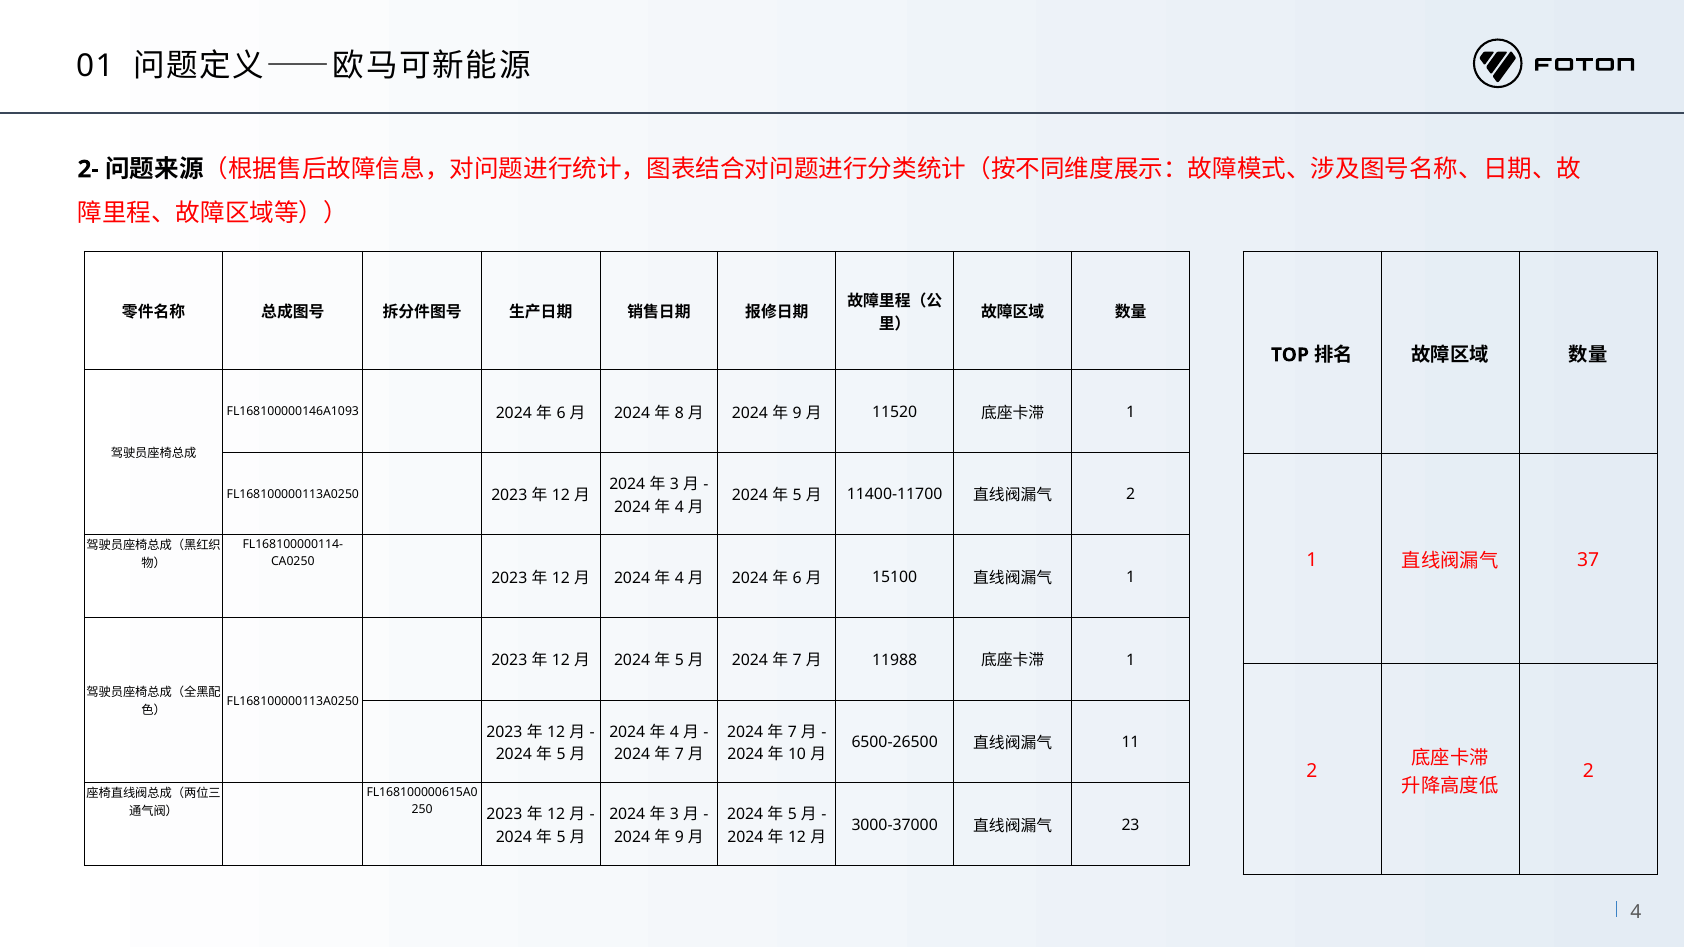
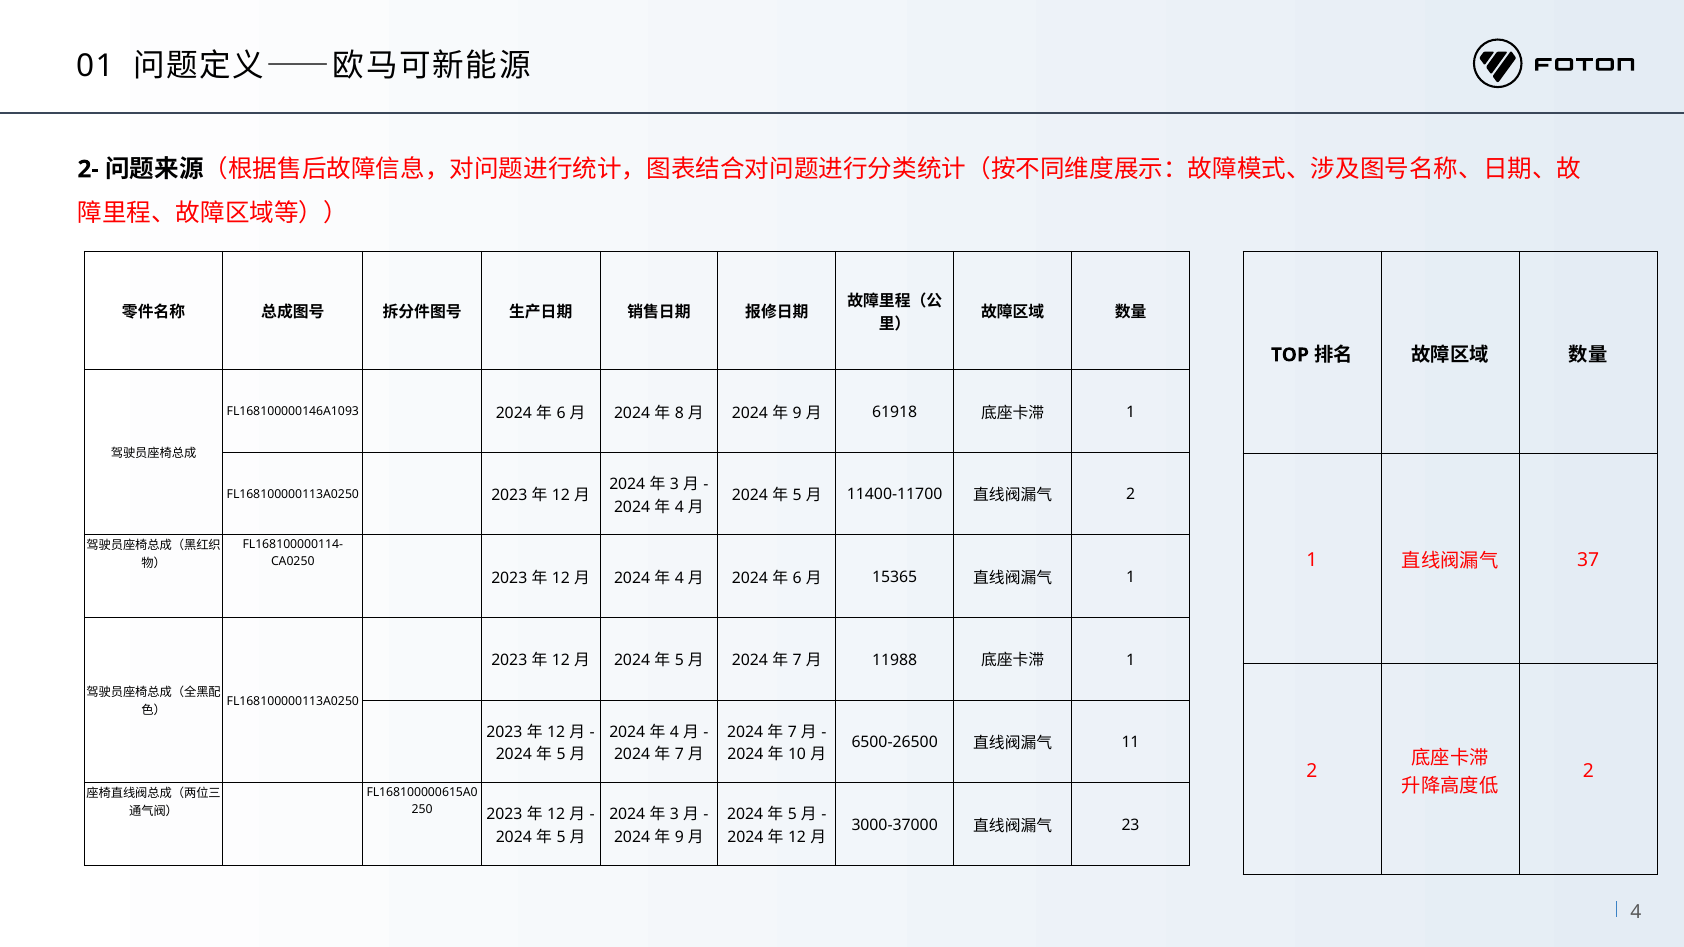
11520: 11520 -> 61918
15100: 15100 -> 15365
